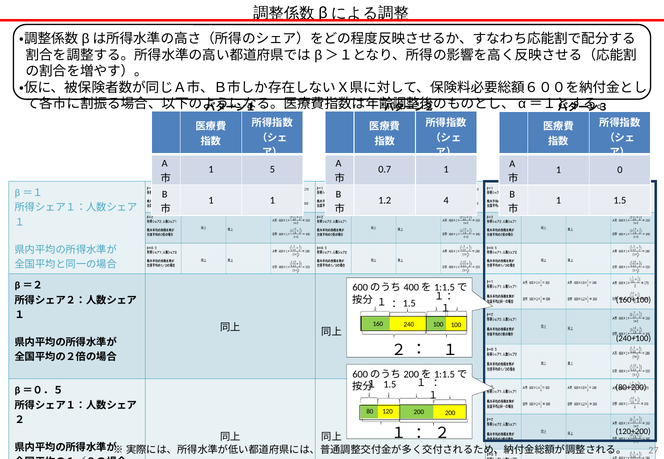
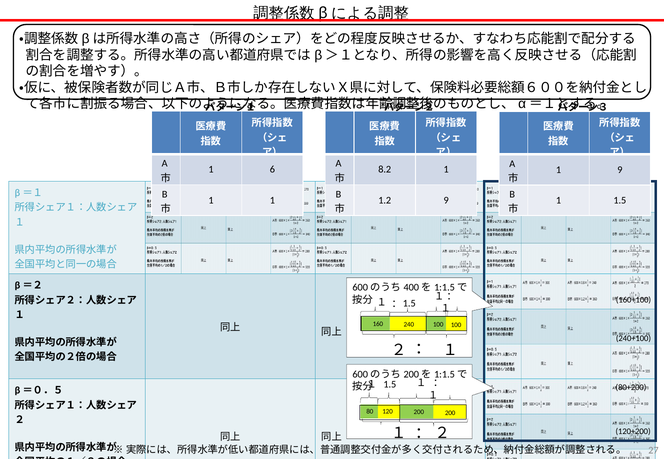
5: 5 -> 6
0.7: 0.7 -> 8.2
1 0: 0 -> 9
1.2 4: 4 -> 9
